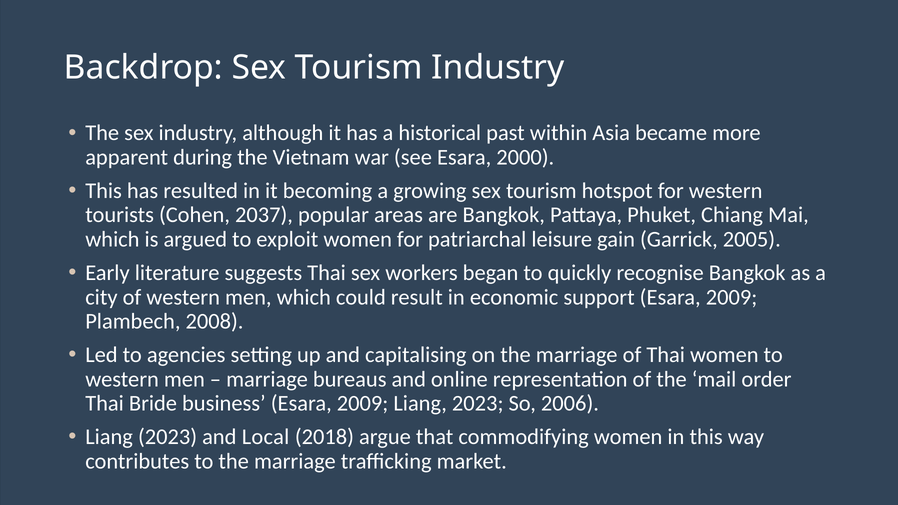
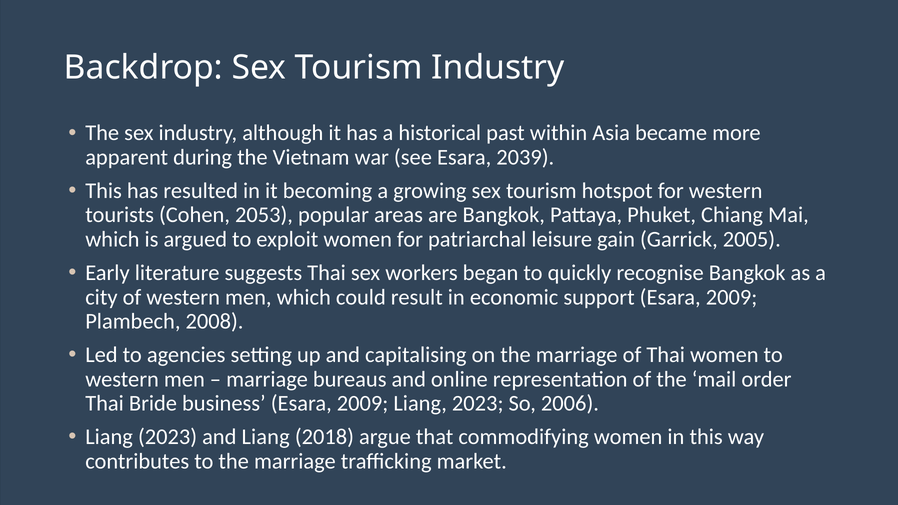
2000: 2000 -> 2039
2037: 2037 -> 2053
and Local: Local -> Liang
